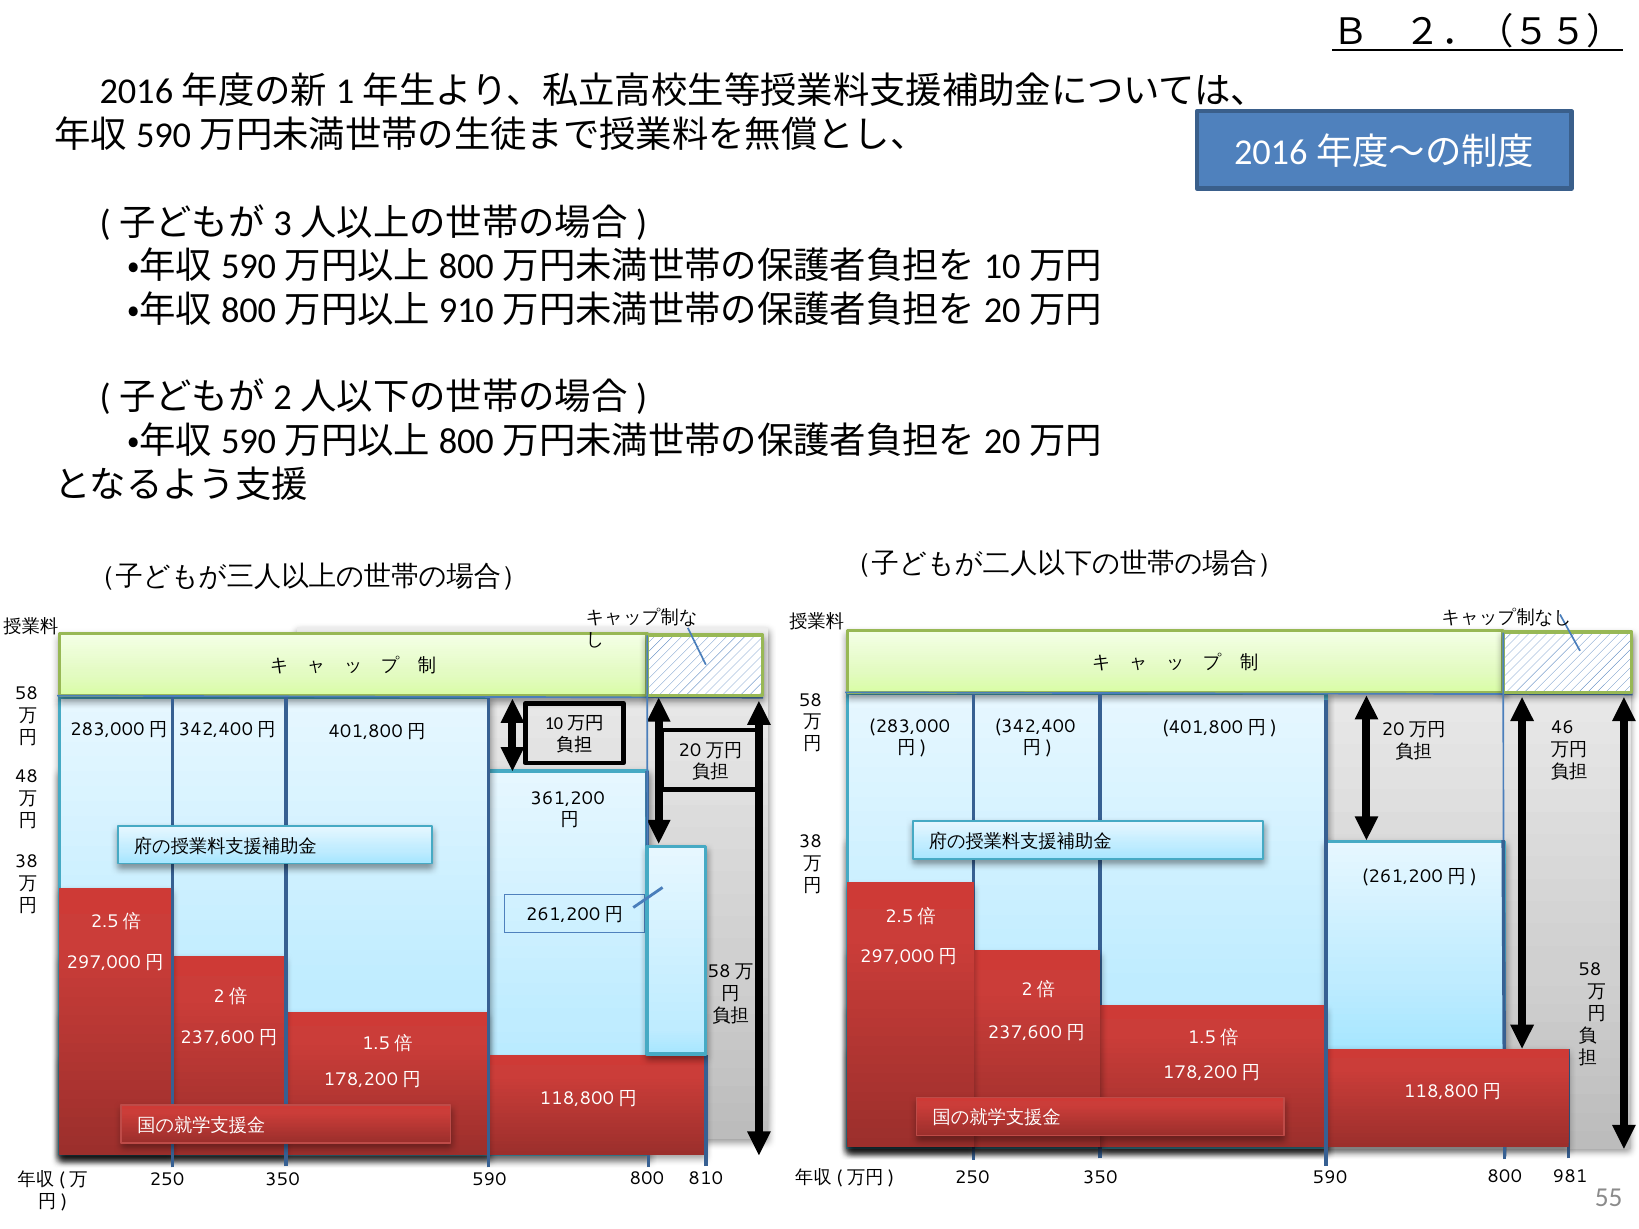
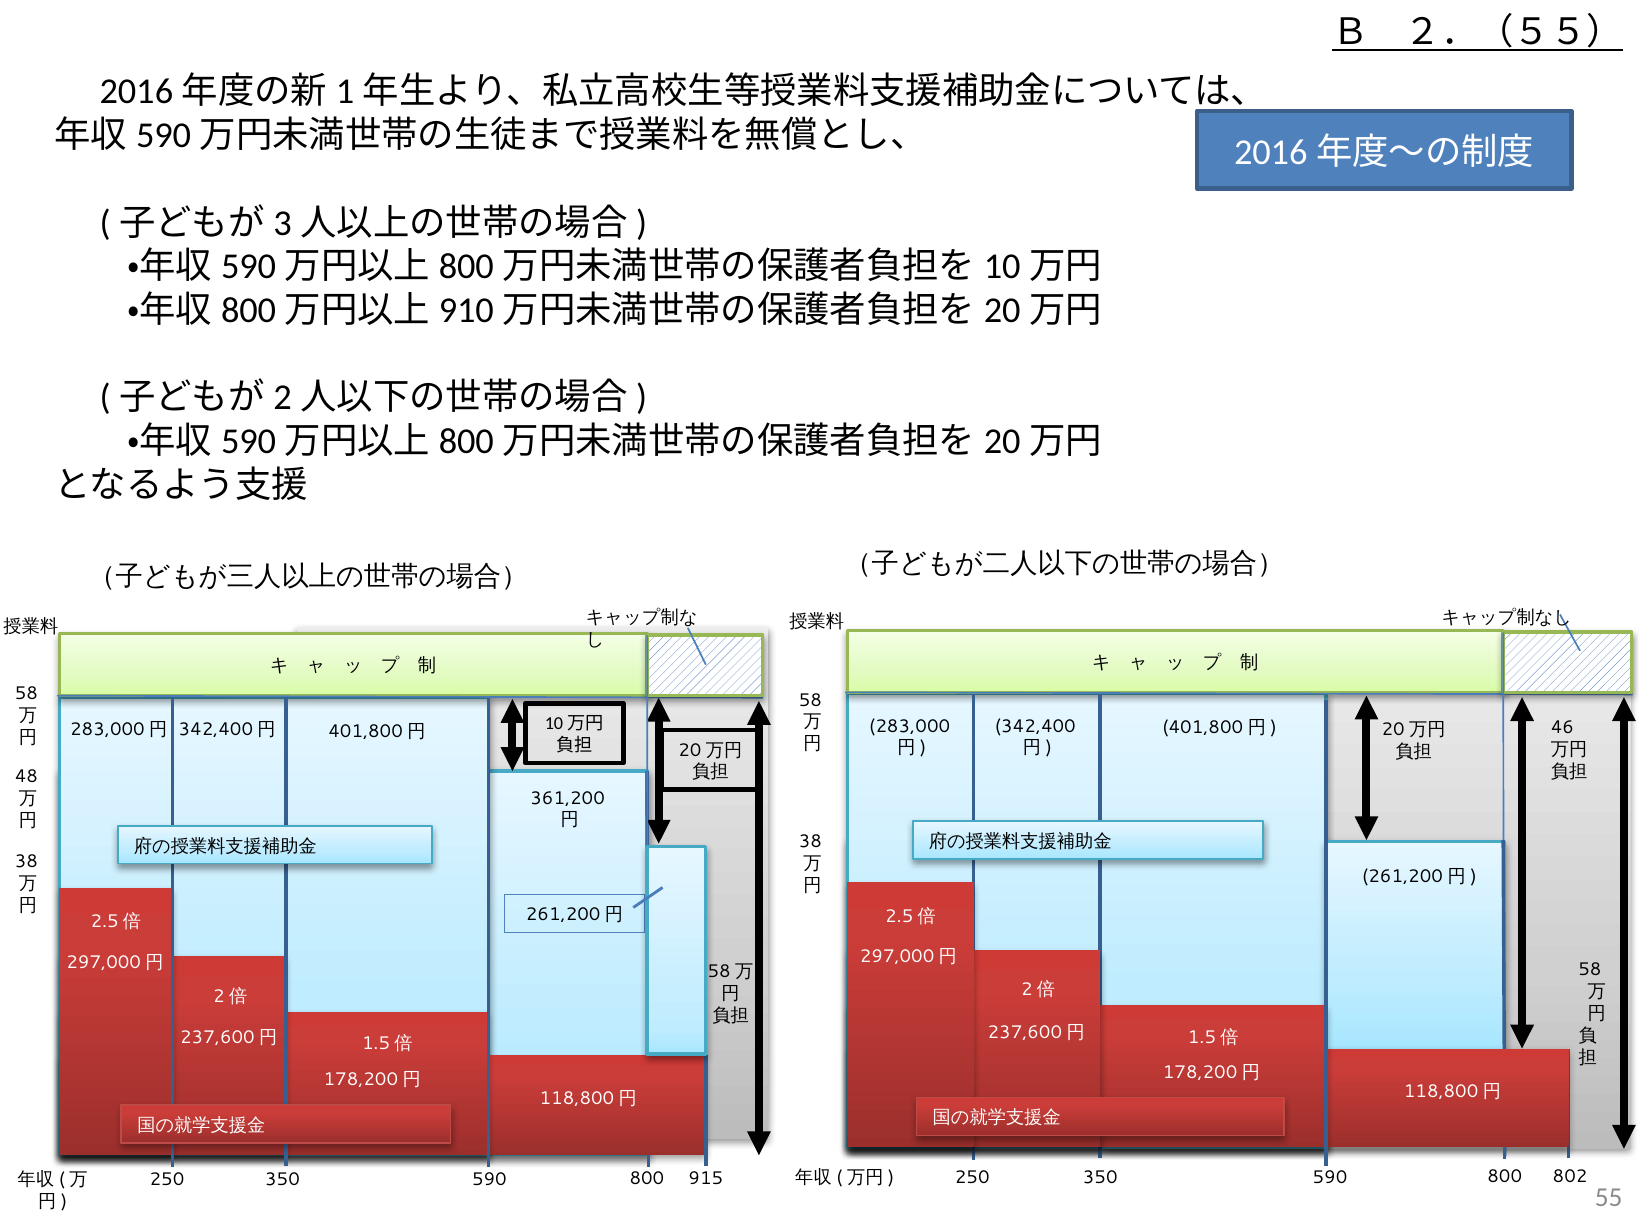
981: 981 -> 802
810: 810 -> 915
